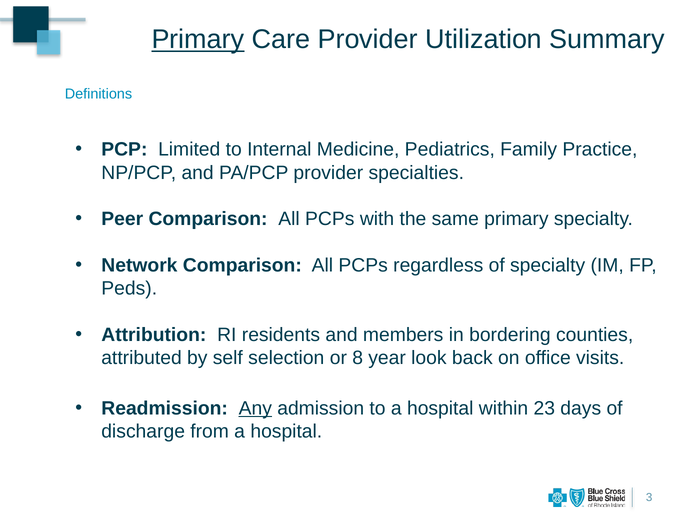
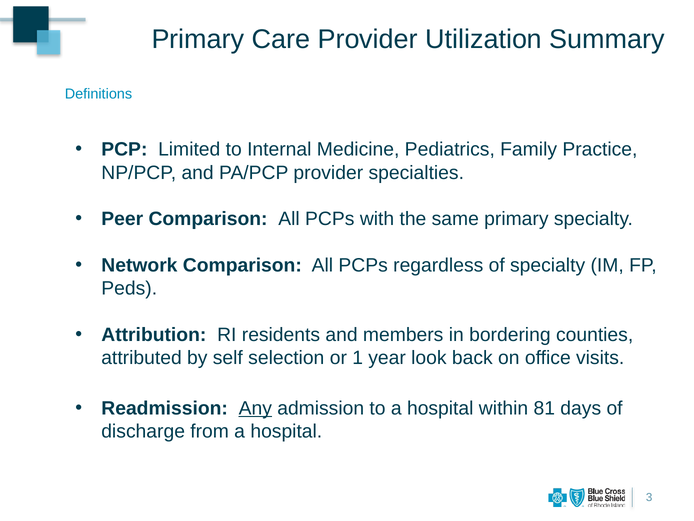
Primary at (198, 39) underline: present -> none
8: 8 -> 1
23: 23 -> 81
